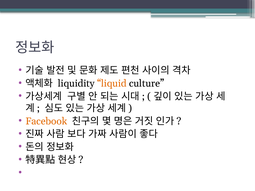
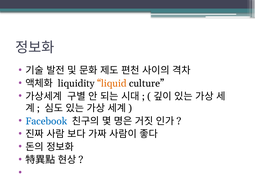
Facebook colour: orange -> blue
